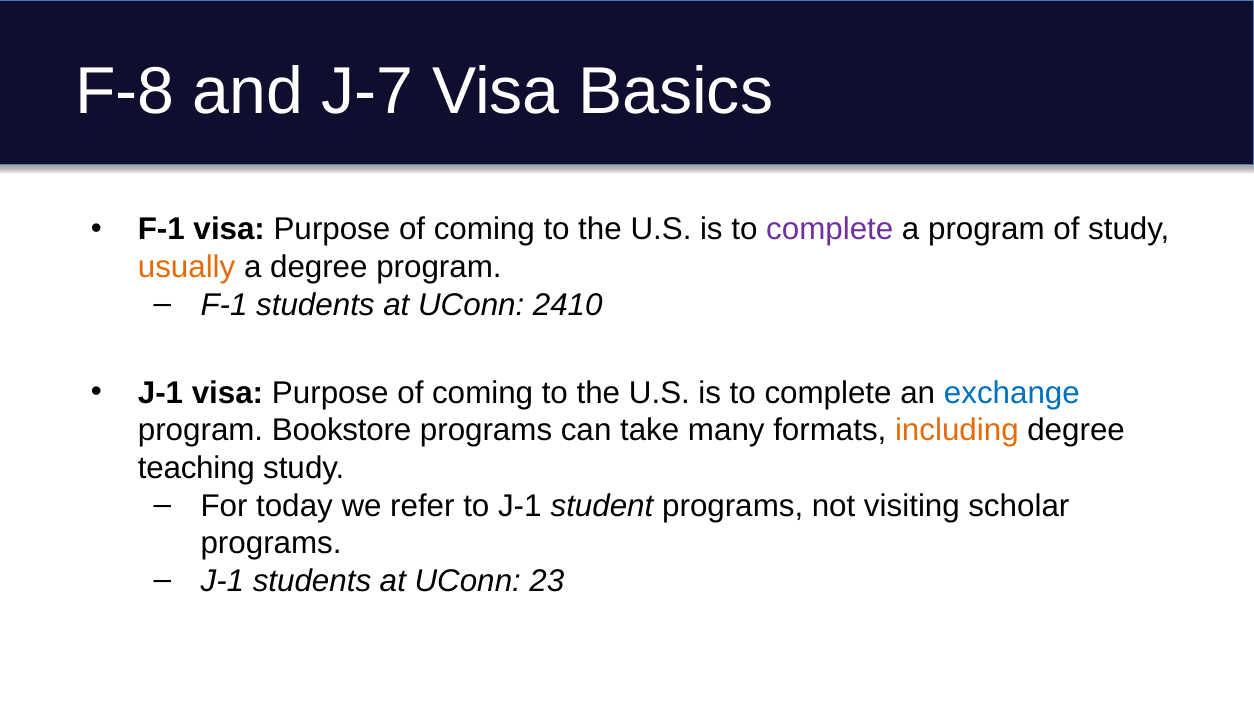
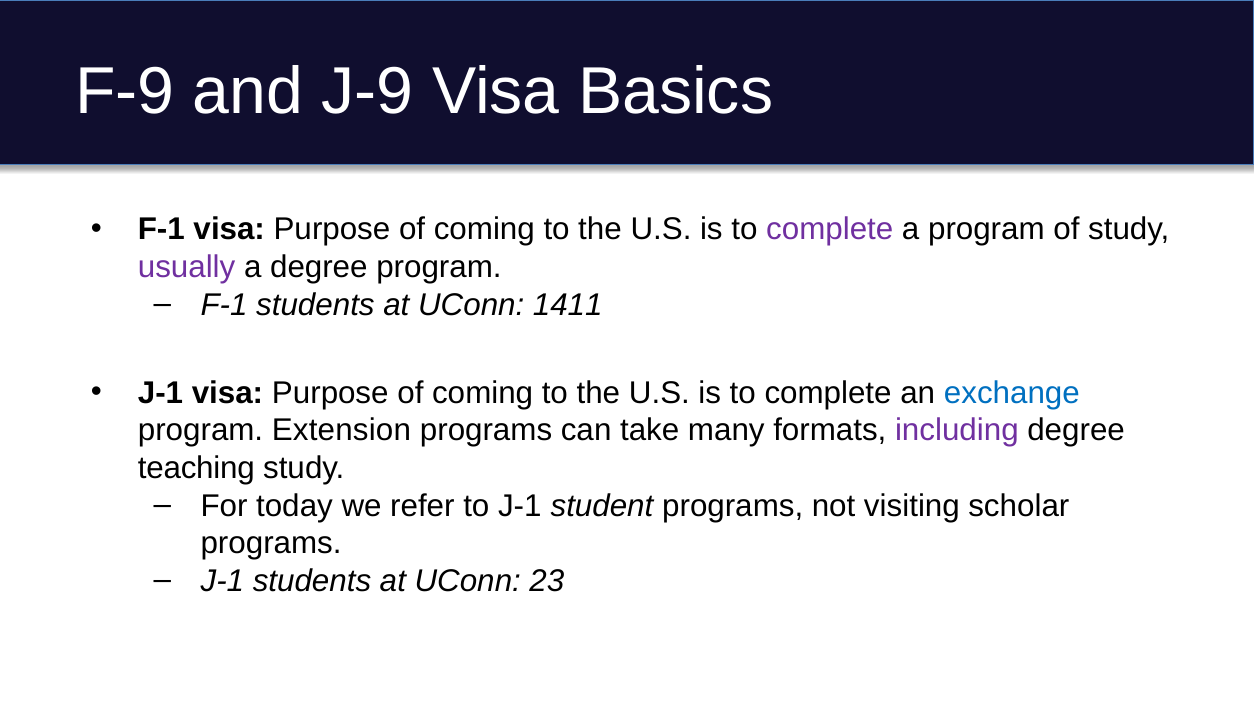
F-8: F-8 -> F-9
J-7: J-7 -> J-9
usually colour: orange -> purple
2410: 2410 -> 1411
Bookstore: Bookstore -> Extension
including colour: orange -> purple
